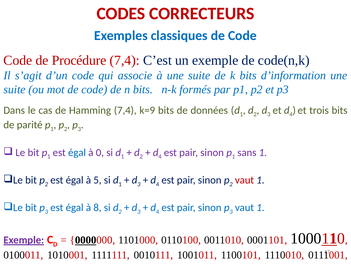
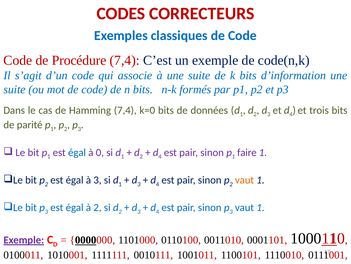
k=9: k=9 -> k=0
sans: sans -> faire
à 5: 5 -> 3
vaut at (244, 180) colour: red -> orange
à 8: 8 -> 2
